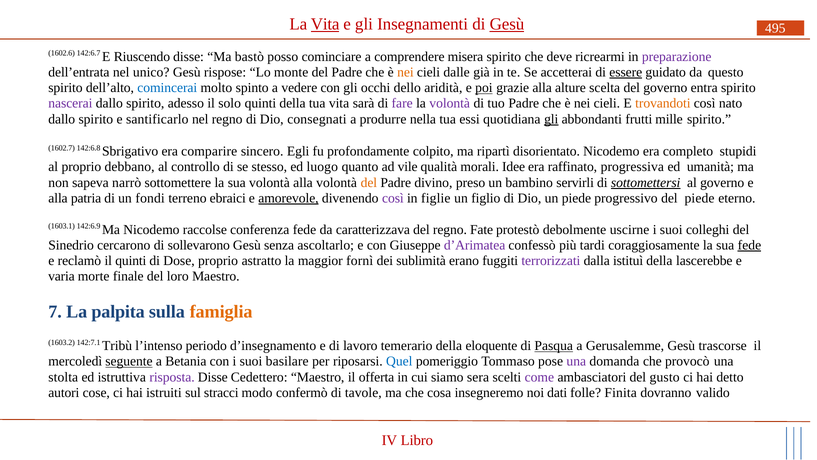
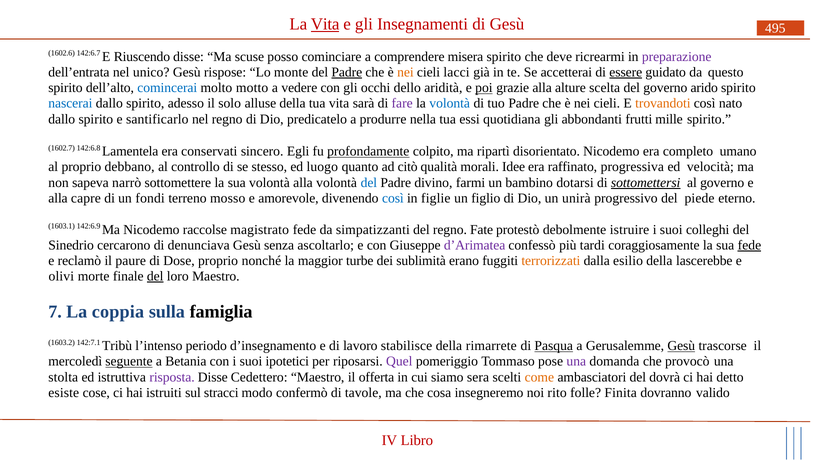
Gesù at (507, 24) underline: present -> none
bastò: bastò -> scuse
Padre at (347, 72) underline: none -> present
dalle: dalle -> lacci
spinto: spinto -> motto
entra: entra -> arido
nascerai colour: purple -> blue
solo quinti: quinti -> alluse
volontà at (450, 104) colour: purple -> blue
consegnati: consegnati -> predicatelo
gli at (551, 119) underline: present -> none
Sbrigativo: Sbrigativo -> Lamentela
comparire: comparire -> conservati
profondamente underline: none -> present
stupidi: stupidi -> umano
vile: vile -> citò
umanità: umanità -> velocità
del at (369, 183) colour: orange -> blue
preso: preso -> farmi
servirli: servirli -> dotarsi
patria: patria -> capre
ebraici: ebraici -> mosso
amorevole underline: present -> none
così at (393, 198) colour: purple -> blue
un piede: piede -> unirà
conferenza: conferenza -> magistrato
caratterizzava: caratterizzava -> simpatizzanti
uscirne: uscirne -> istruire
sollevarono: sollevarono -> denunciava
il quinti: quinti -> paure
astratto: astratto -> nonché
fornì: fornì -> turbe
terrorizzati colour: purple -> orange
istituì: istituì -> esilio
varia: varia -> olivi
del at (155, 276) underline: none -> present
palpita: palpita -> coppia
famiglia colour: orange -> black
temerario: temerario -> stabilisce
eloquente: eloquente -> rimarrete
Gesù at (681, 346) underline: none -> present
basilare: basilare -> ipotetici
Quel colour: blue -> purple
come colour: purple -> orange
gusto: gusto -> dovrà
autori: autori -> esiste
dati: dati -> rito
